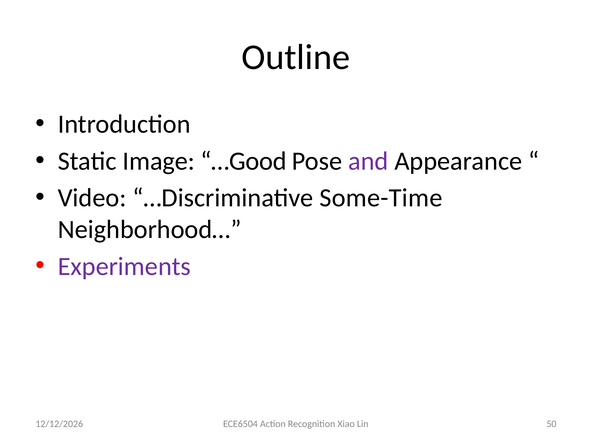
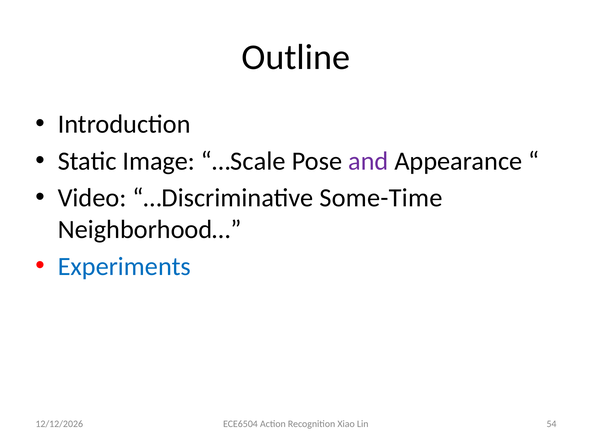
…Good: …Good -> …Scale
Experiments colour: purple -> blue
50: 50 -> 54
